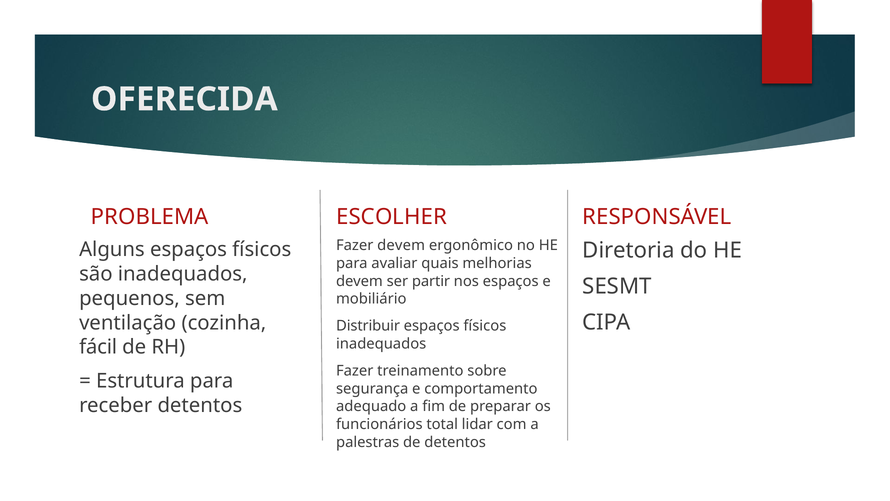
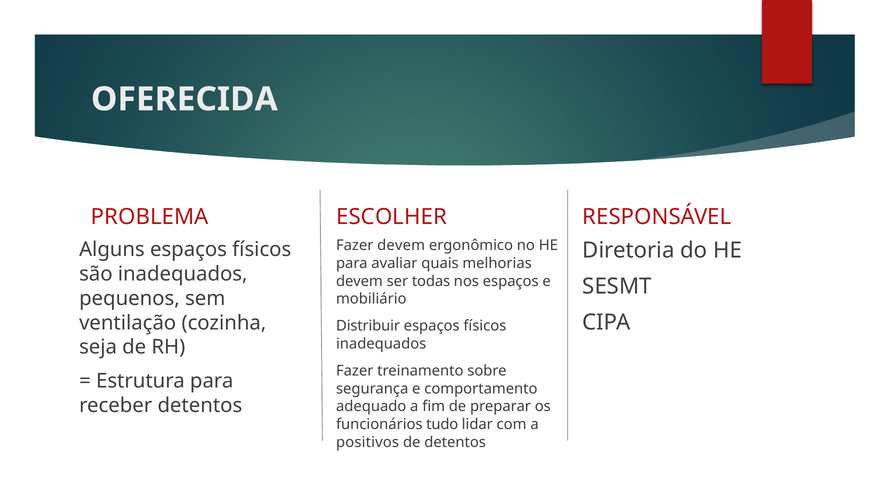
partir: partir -> todas
fácil: fácil -> seja
total: total -> tudo
palestras: palestras -> positivos
